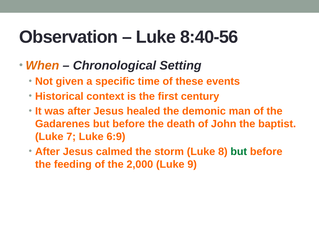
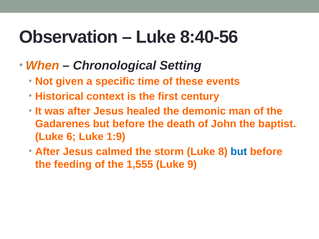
7: 7 -> 6
6:9: 6:9 -> 1:9
but at (239, 152) colour: green -> blue
2,000: 2,000 -> 1,555
